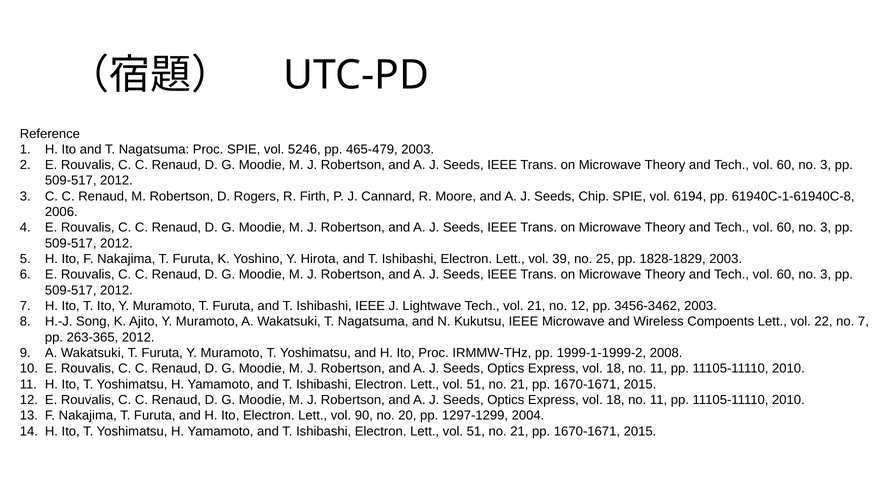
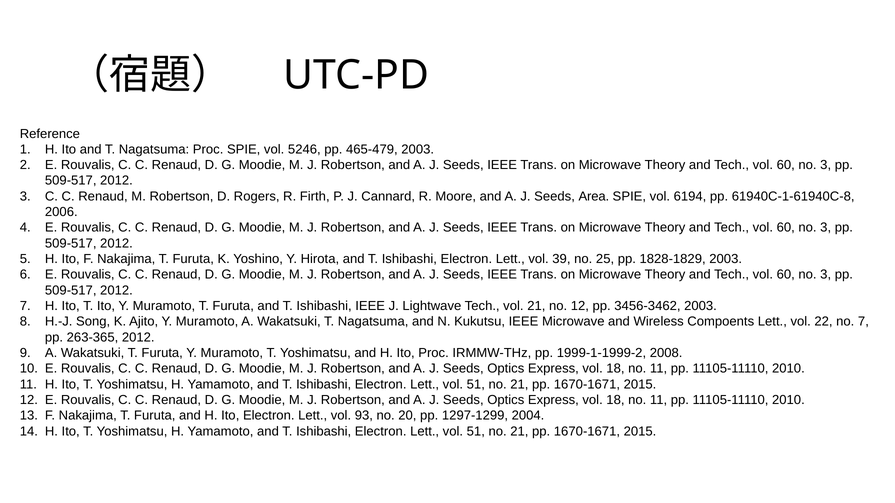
Chip: Chip -> Area
90: 90 -> 93
